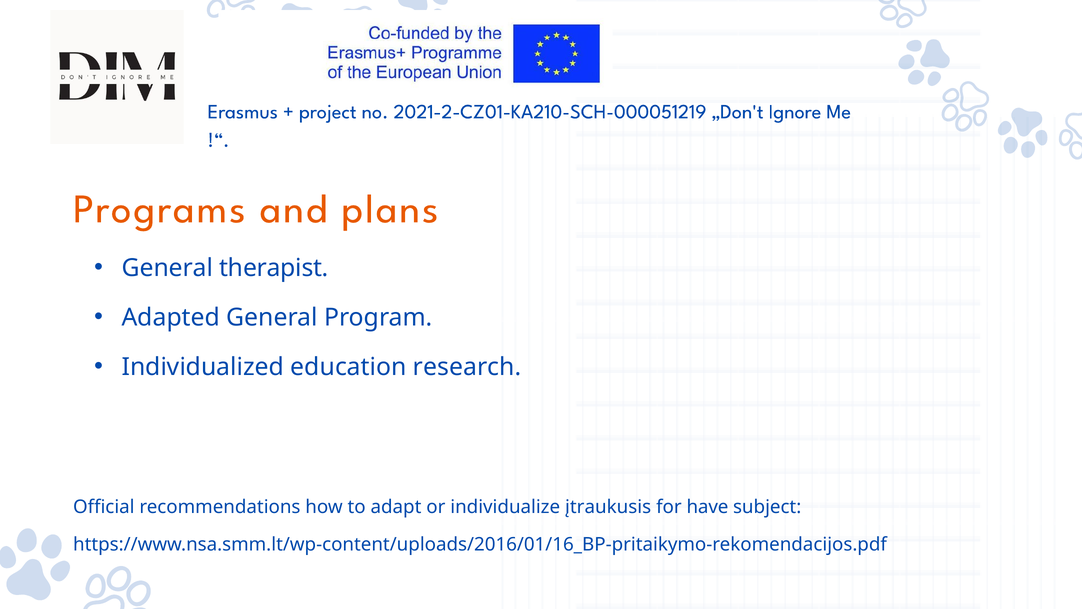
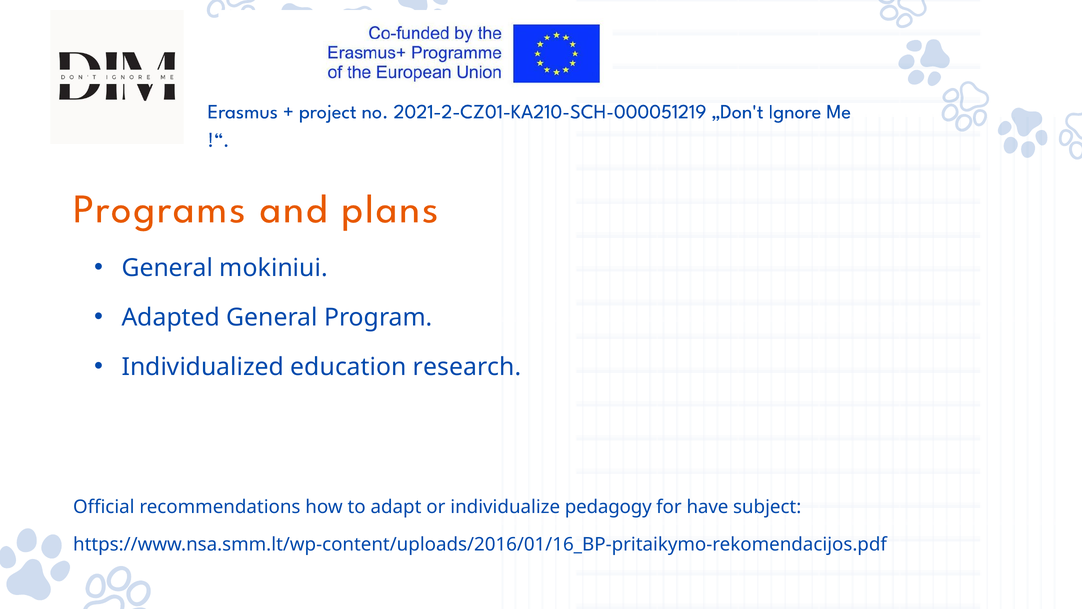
therapist: therapist -> mokiniui
įtraukusis: įtraukusis -> pedagogy
